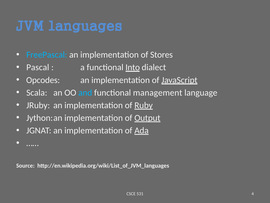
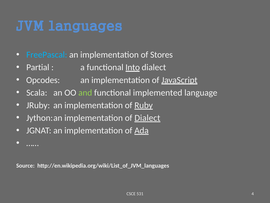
Pascal: Pascal -> Partial
and colour: light blue -> light green
management: management -> implemented
of Output: Output -> Dialect
